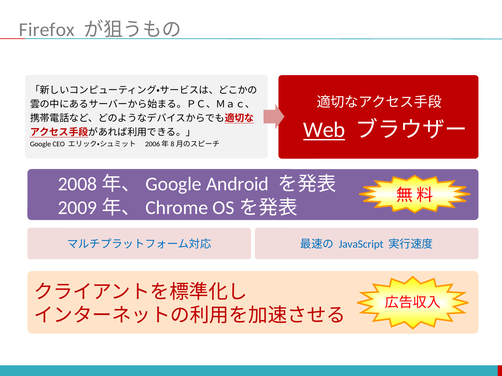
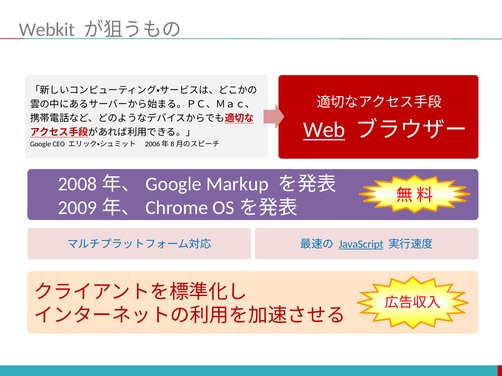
Firefox: Firefox -> Webkit
Android: Android -> Markup
JavaScript underline: none -> present
